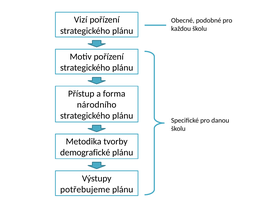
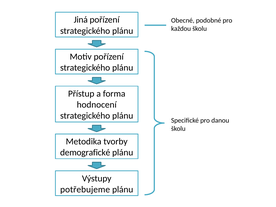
Vizí: Vizí -> Jiná
národního: národního -> hodnocení
